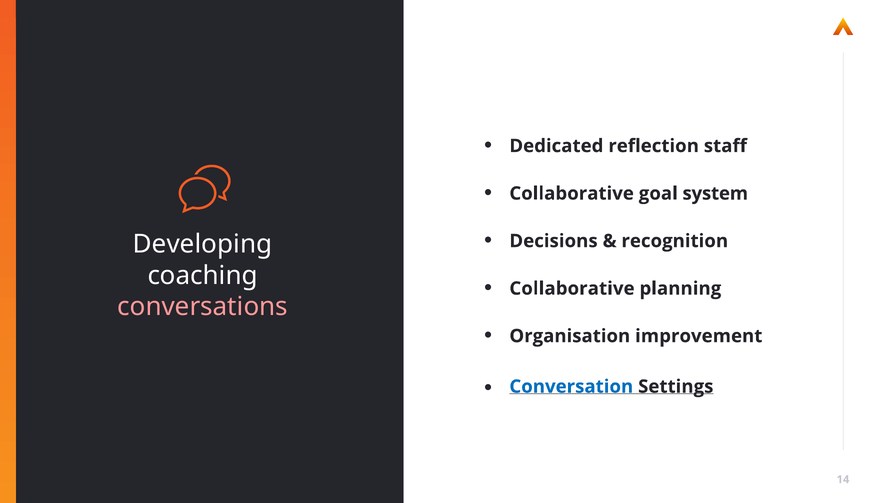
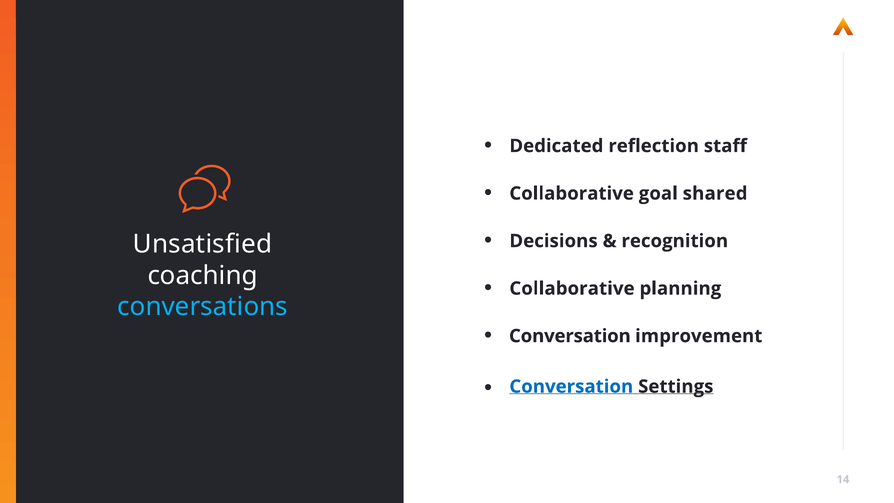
system: system -> shared
Developing: Developing -> Unsatisfied
conversations colour: pink -> light blue
Organisation at (570, 336): Organisation -> Conversation
